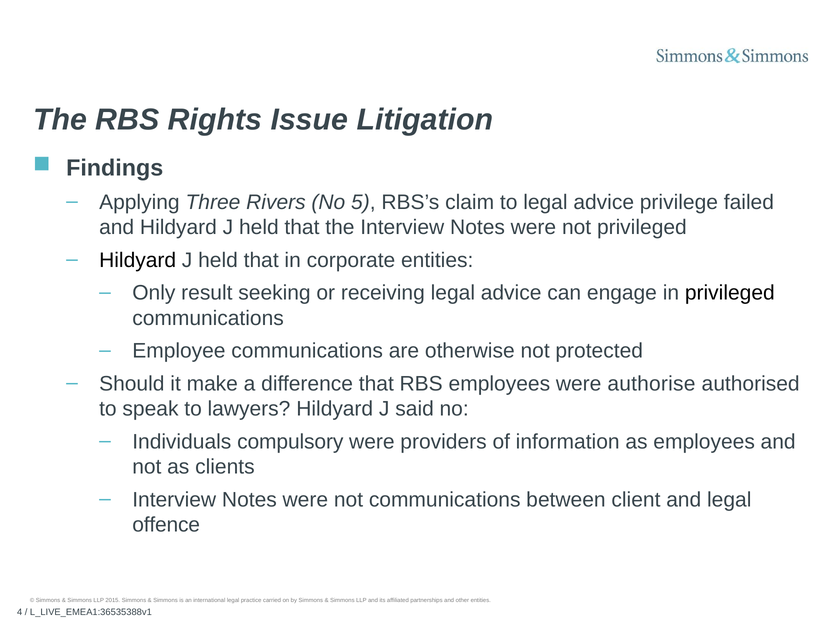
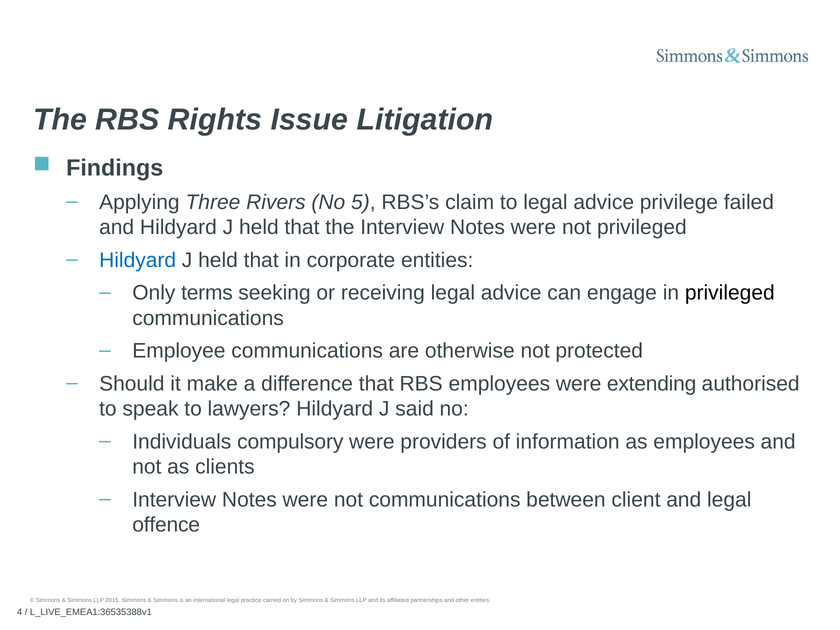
Hildyard at (138, 260) colour: black -> blue
result: result -> terms
authorise: authorise -> extending
